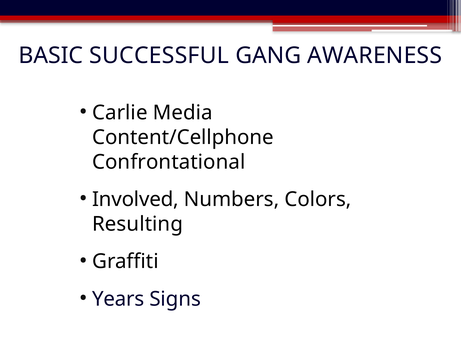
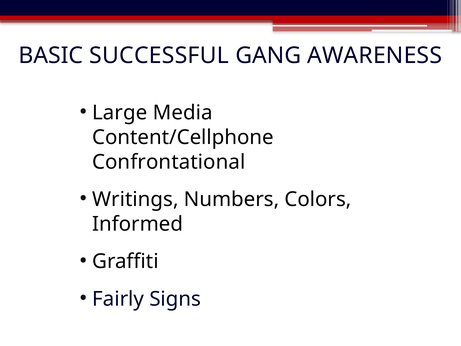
Carlie: Carlie -> Large
Involved: Involved -> Writings
Resulting: Resulting -> Informed
Years: Years -> Fairly
